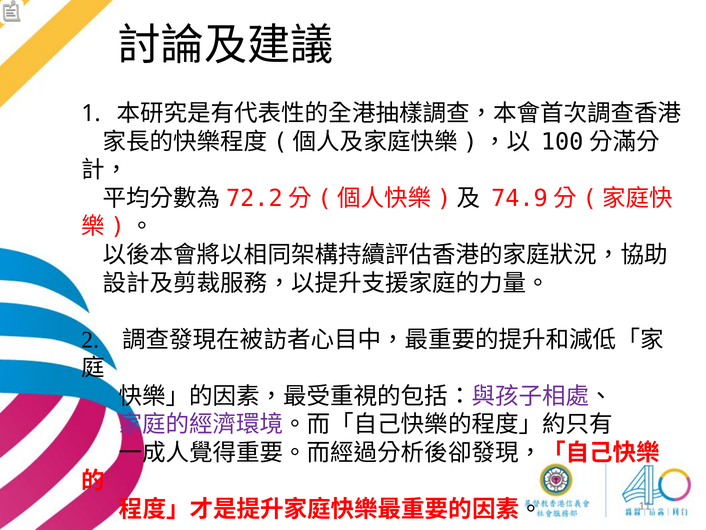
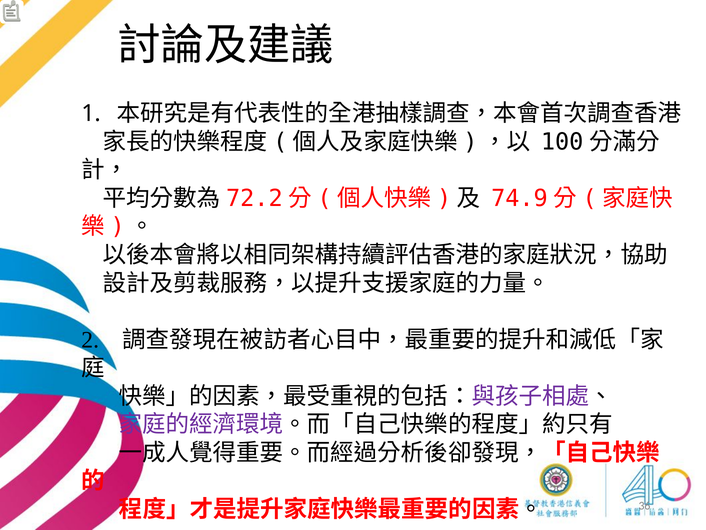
11: 11 -> 36
